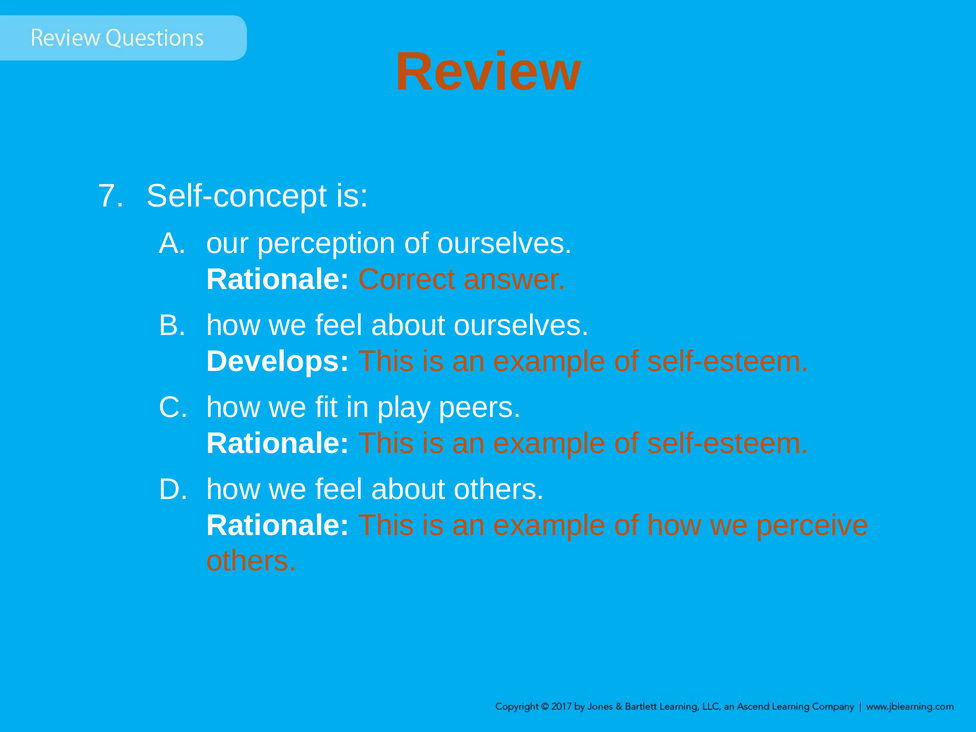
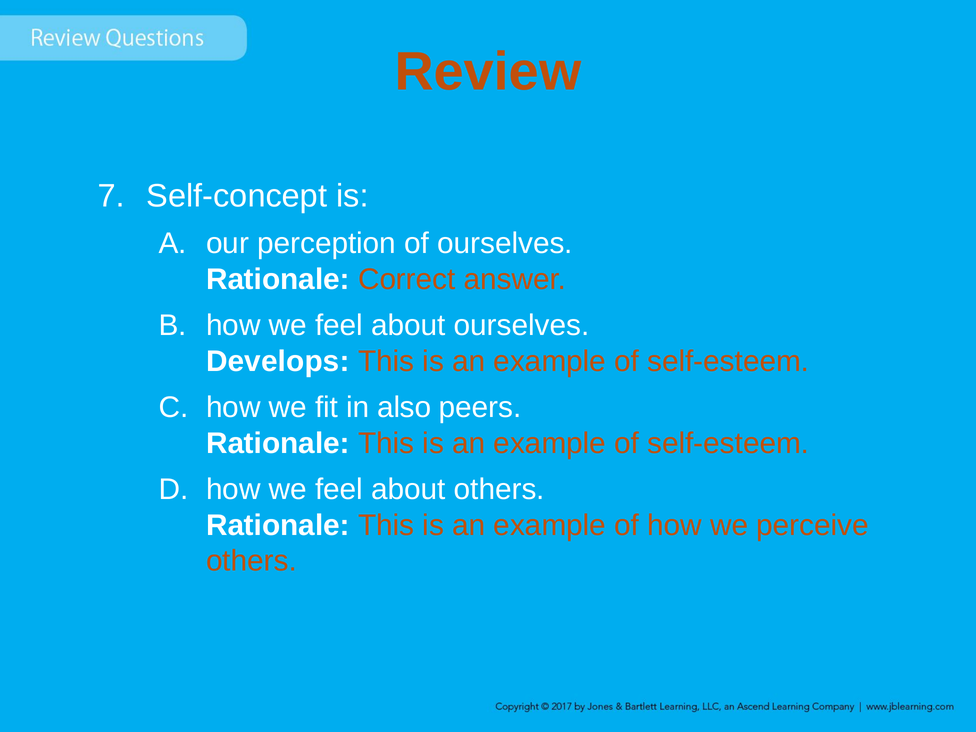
play: play -> also
